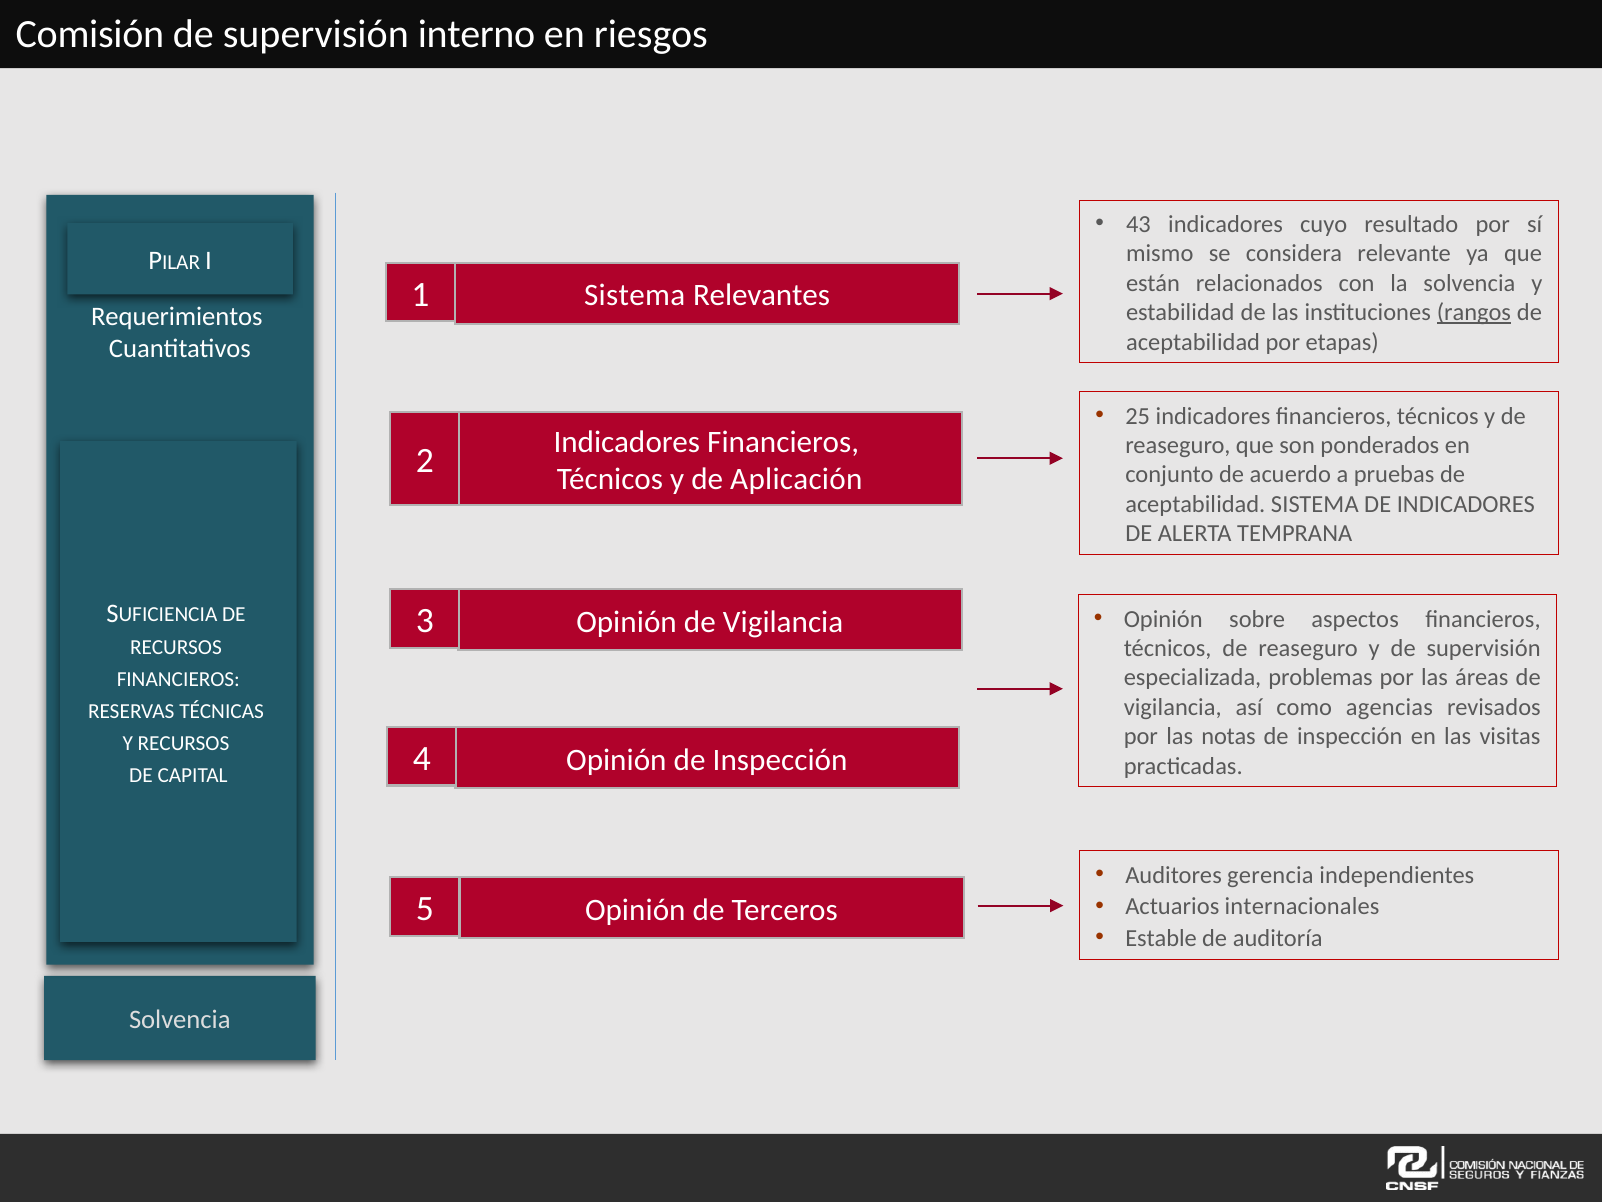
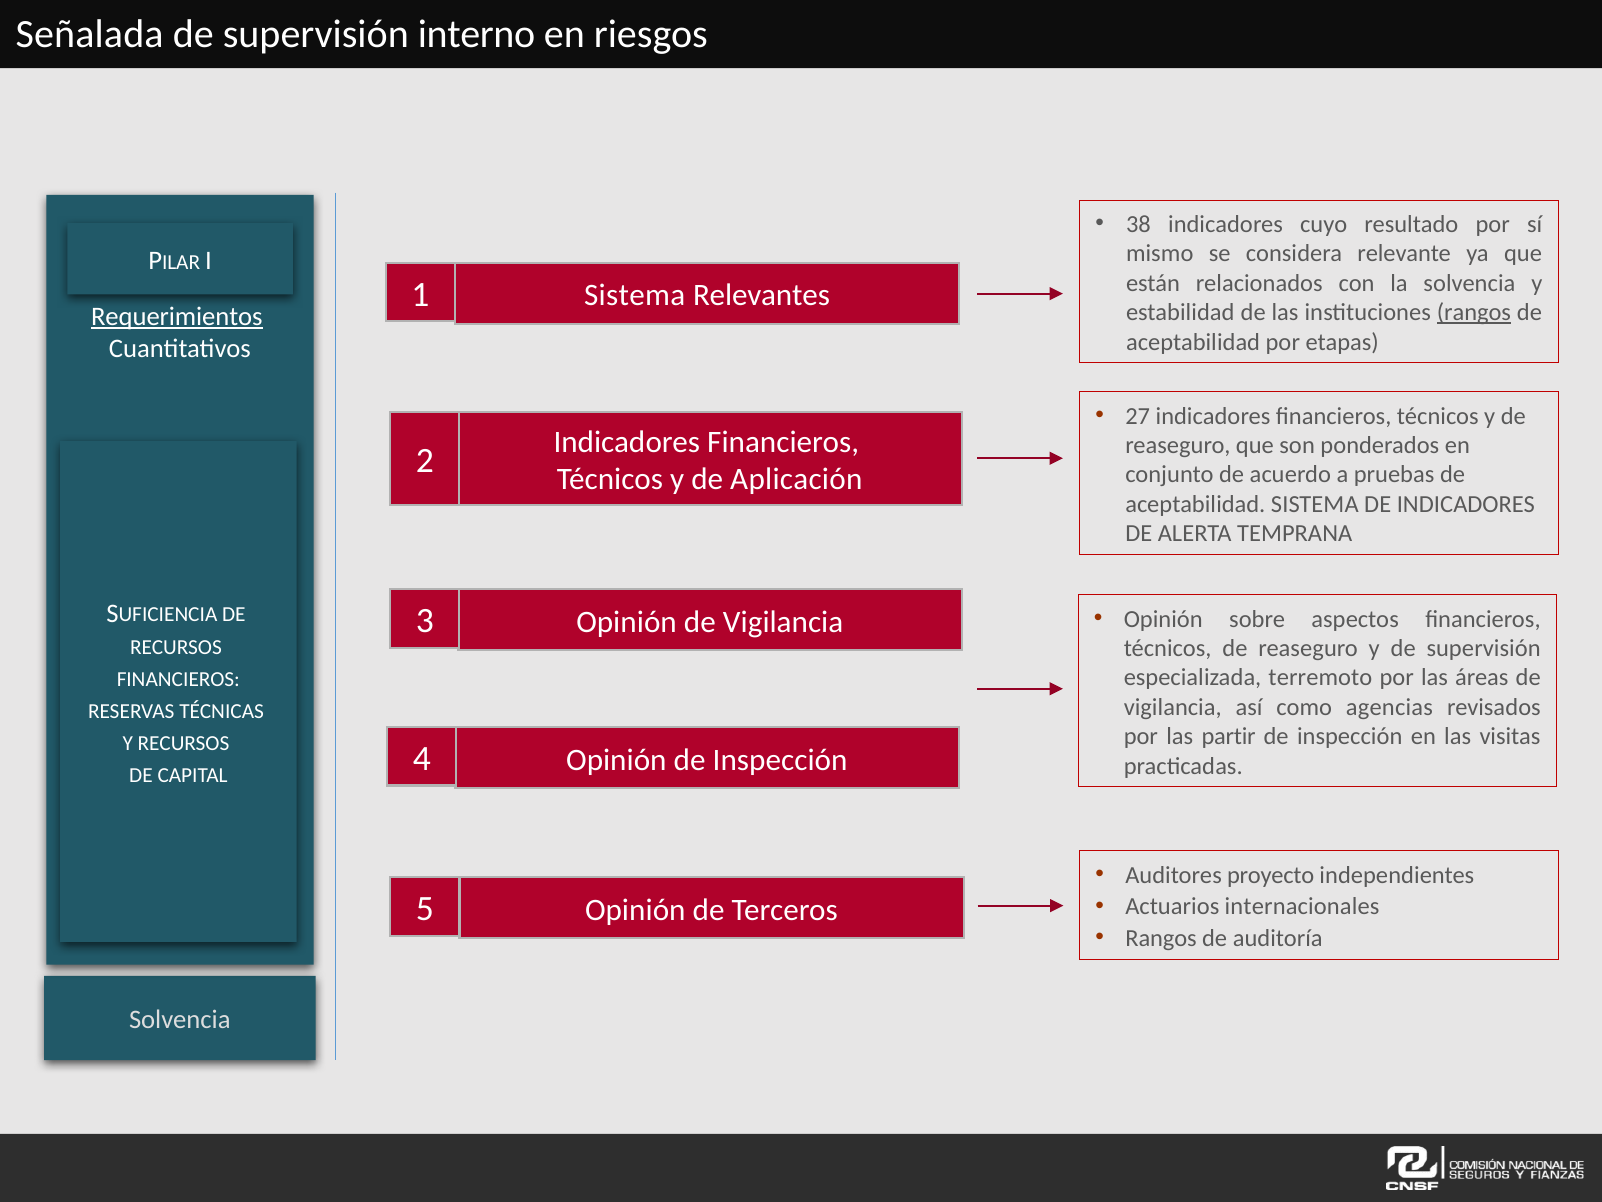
Comisión: Comisión -> Señalada
43: 43 -> 38
Requerimientos underline: none -> present
25: 25 -> 27
problemas: problemas -> terremoto
notas: notas -> partir
gerencia: gerencia -> proyecto
Estable at (1161, 938): Estable -> Rangos
